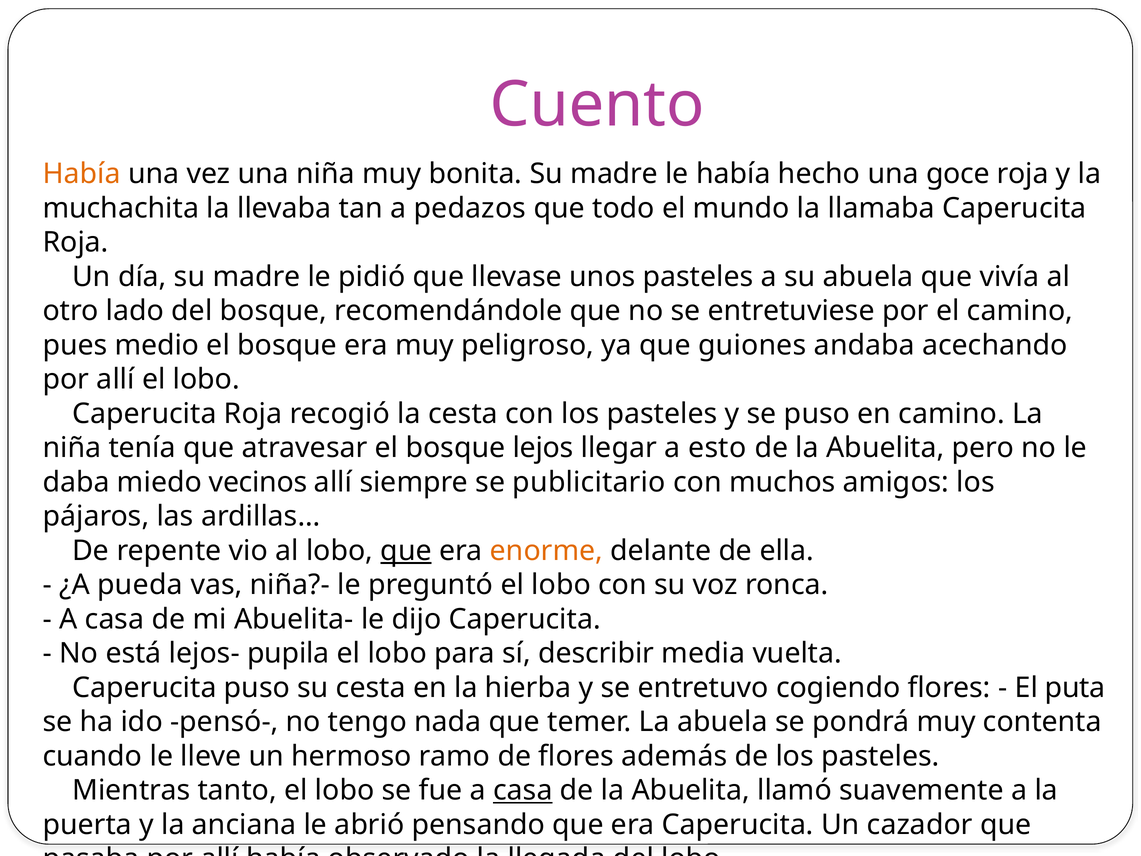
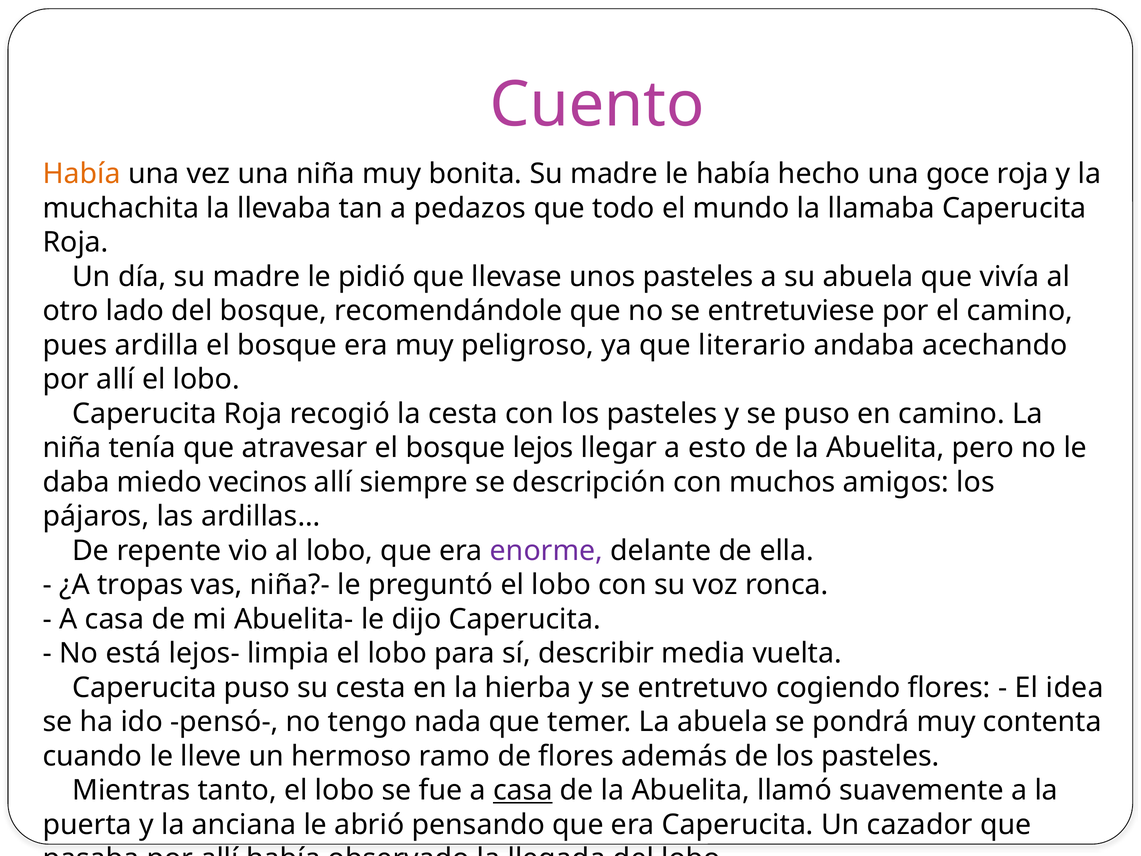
medio: medio -> ardilla
guiones: guiones -> literario
publicitario: publicitario -> descripción
que at (406, 551) underline: present -> none
enorme colour: orange -> purple
pueda: pueda -> tropas
pupila: pupila -> limpia
puta: puta -> idea
